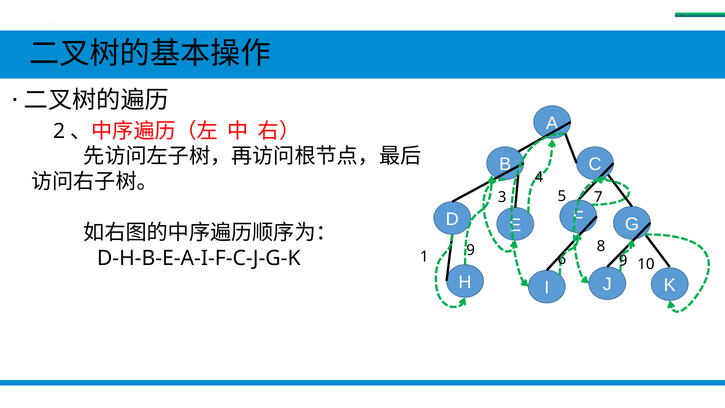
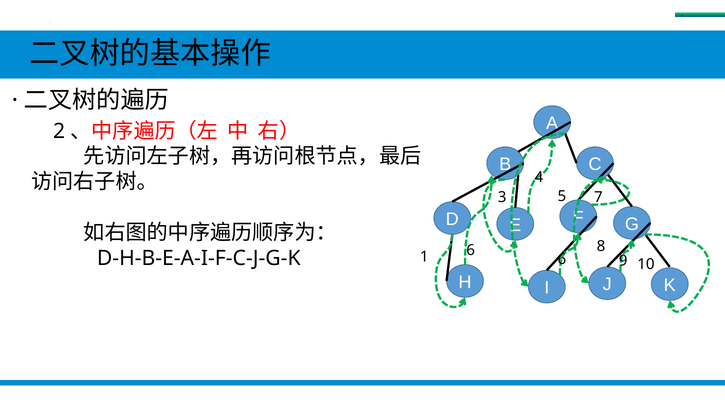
1 9: 9 -> 6
